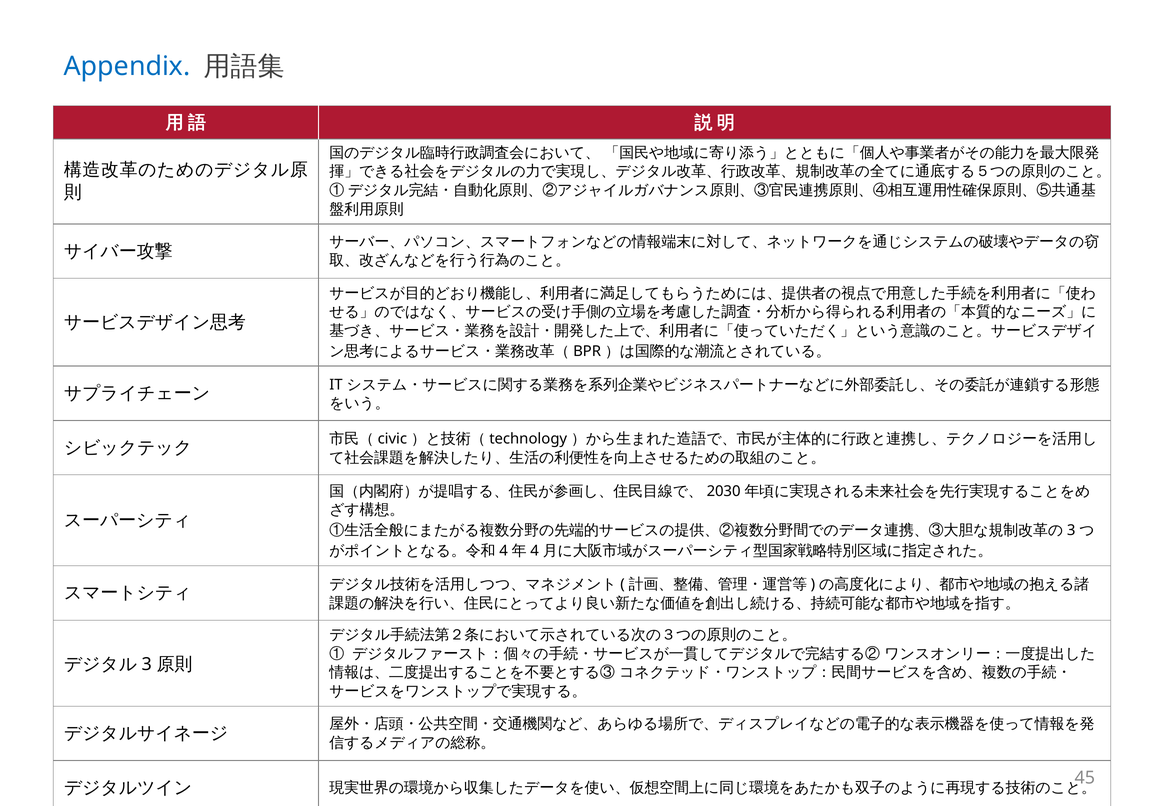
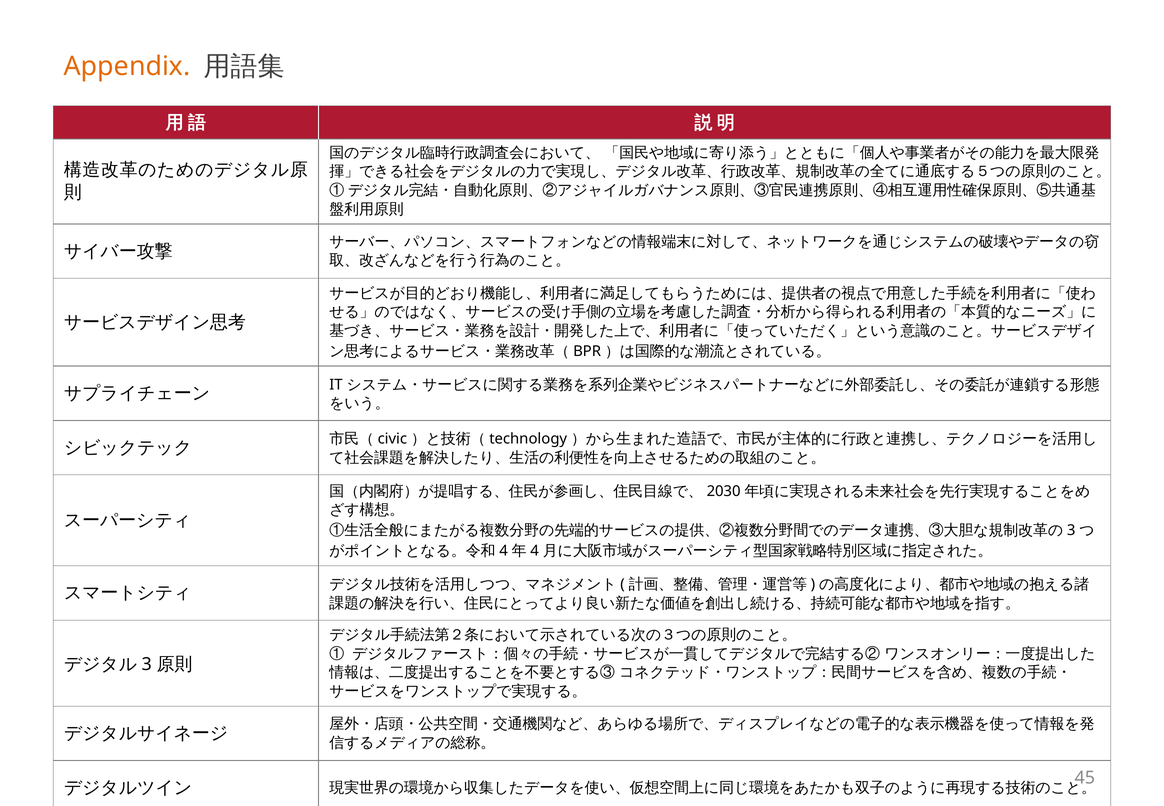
Appendix colour: blue -> orange
